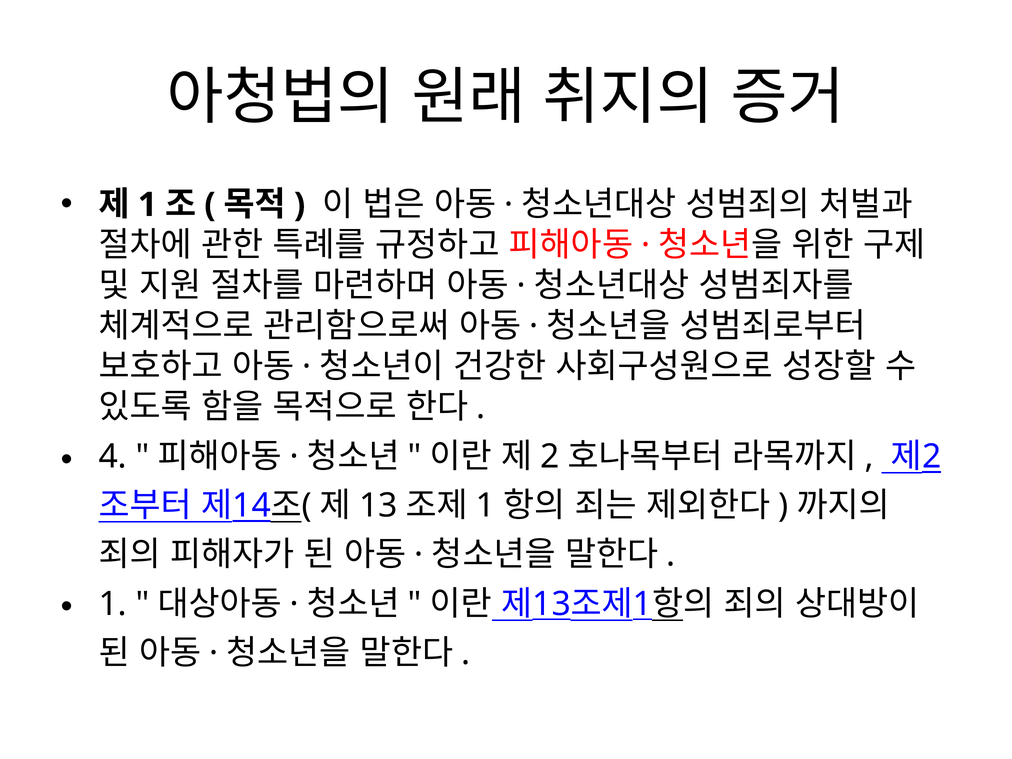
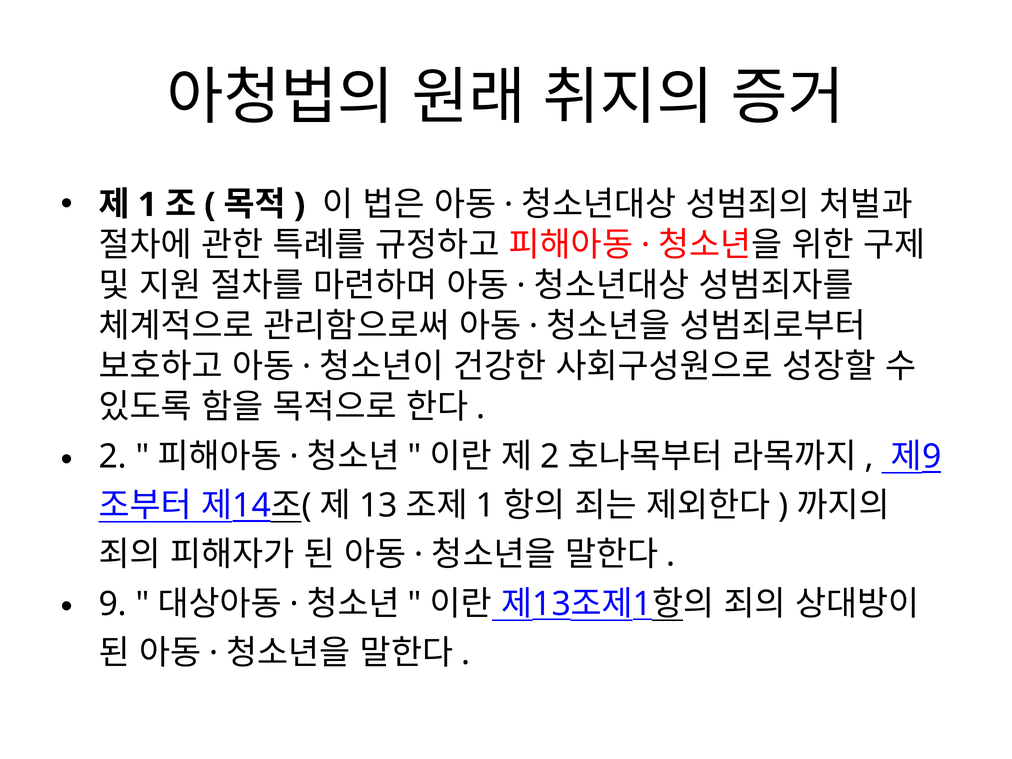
4 at (113, 457): 4 -> 2
2 at (932, 457): 2 -> 9
1 at (113, 604): 1 -> 9
